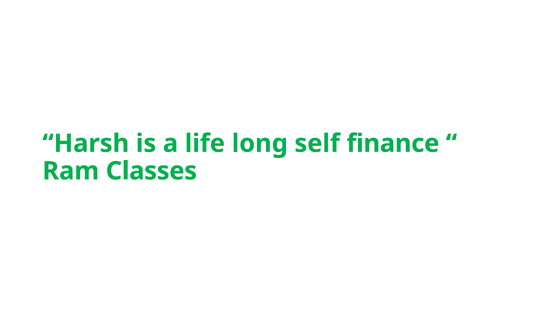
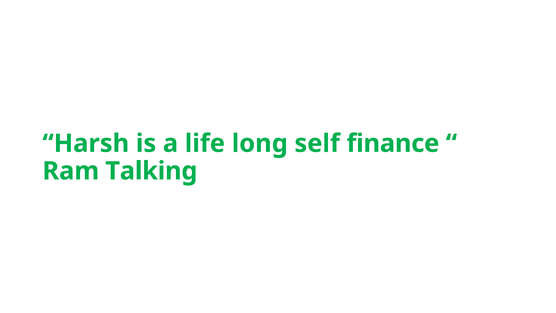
Classes: Classes -> Talking
